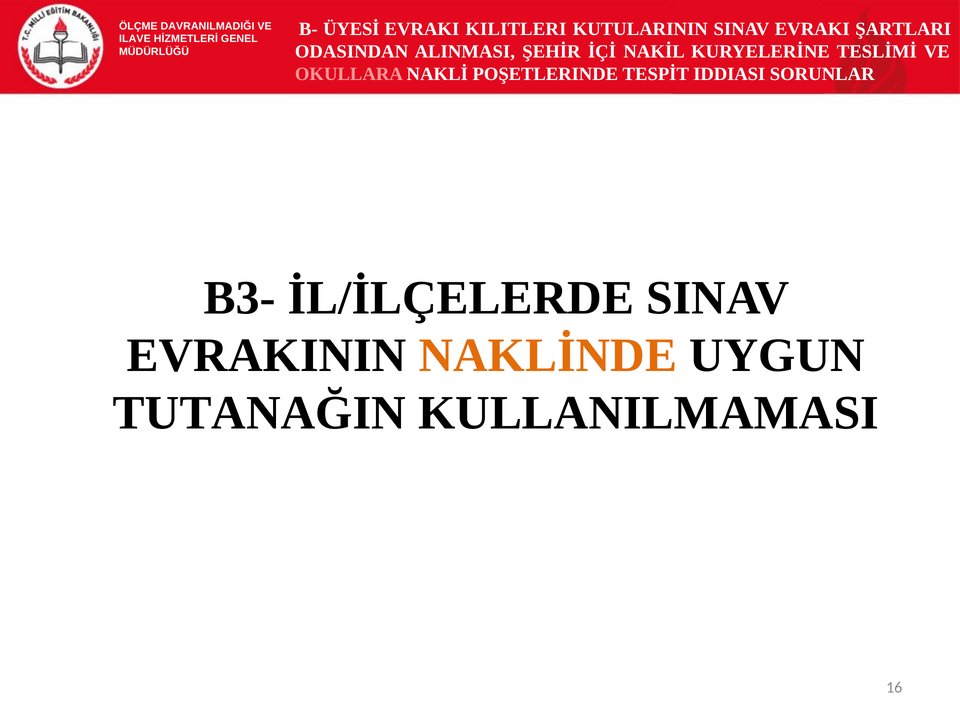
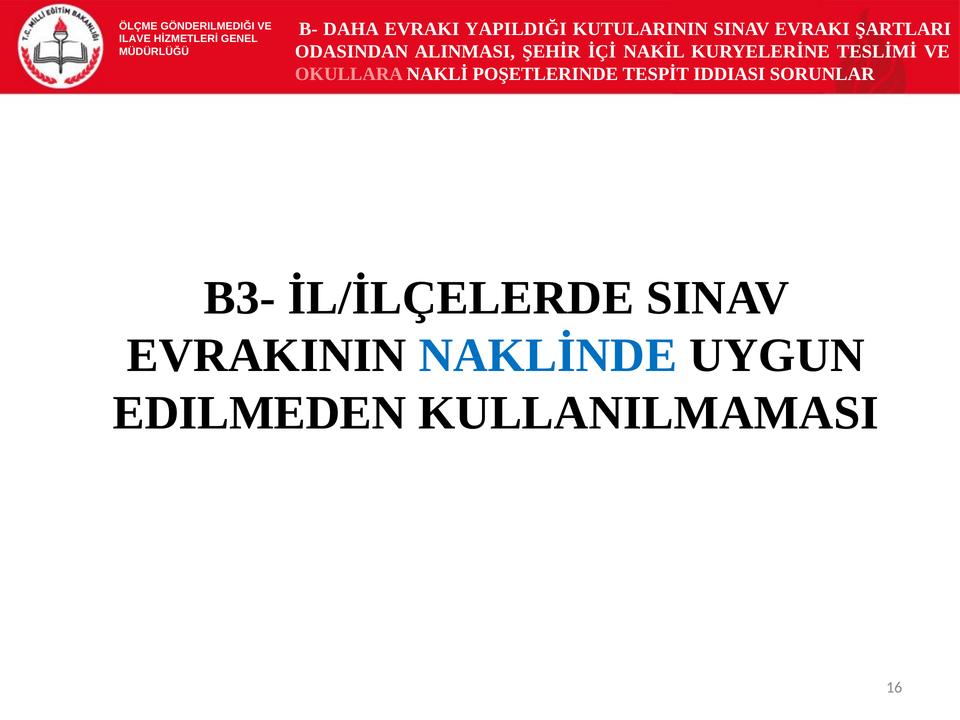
ÜYESİ: ÜYESİ -> DAHA
KILITLERI: KILITLERI -> YAPILDIĞI
DAVRANILMADIĞI: DAVRANILMADIĞI -> GÖNDERILMEDIĞI
NAKLİNDE colour: orange -> blue
TUTANAĞIN: TUTANAĞIN -> EDILMEDEN
